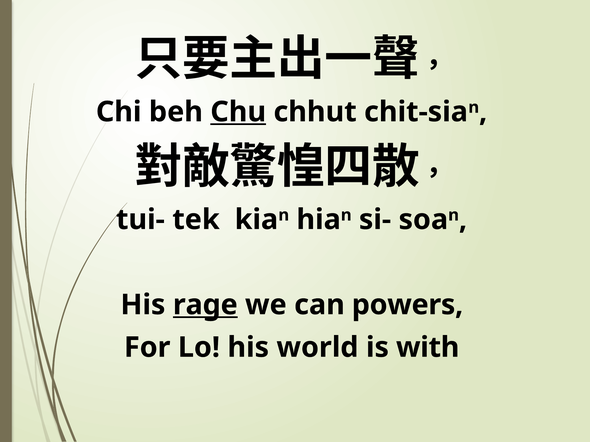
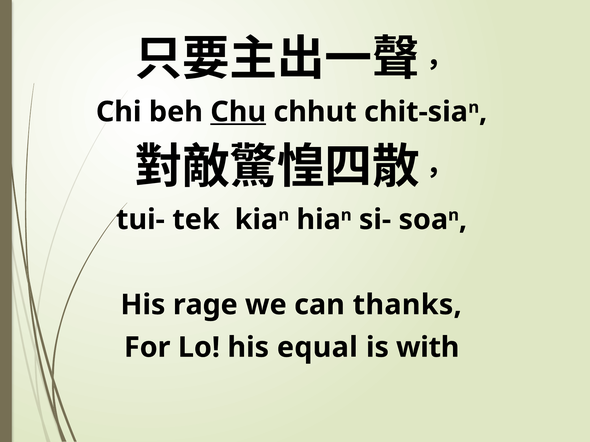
rage underline: present -> none
powers: powers -> thanks
world: world -> equal
